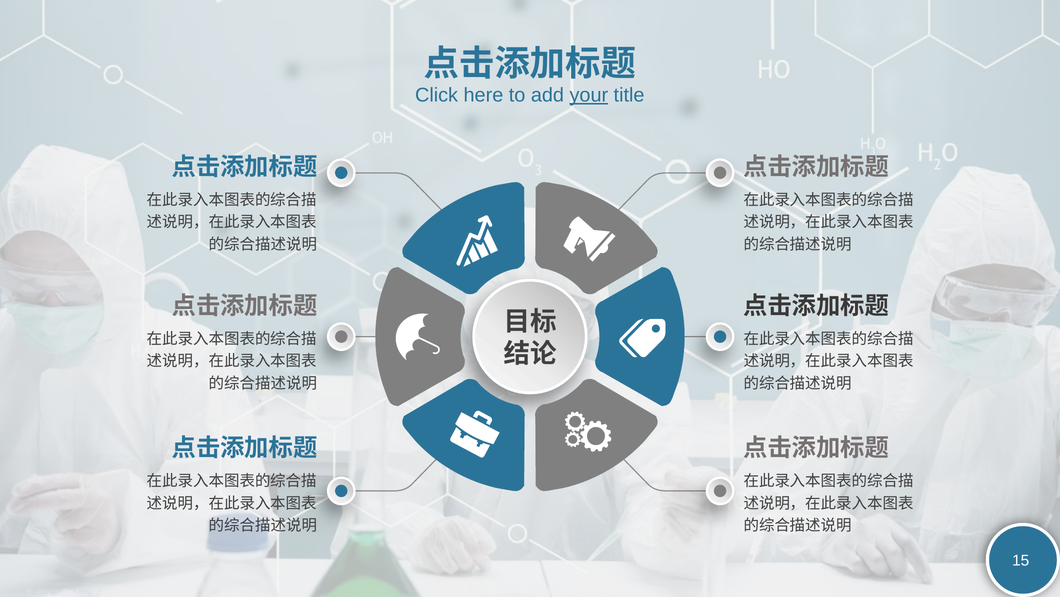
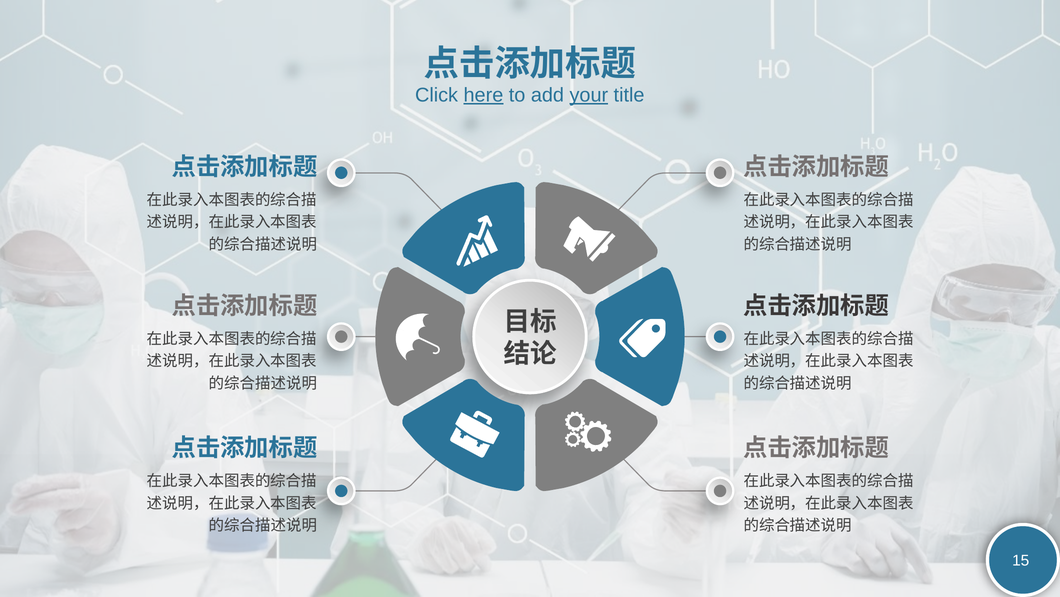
here underline: none -> present
